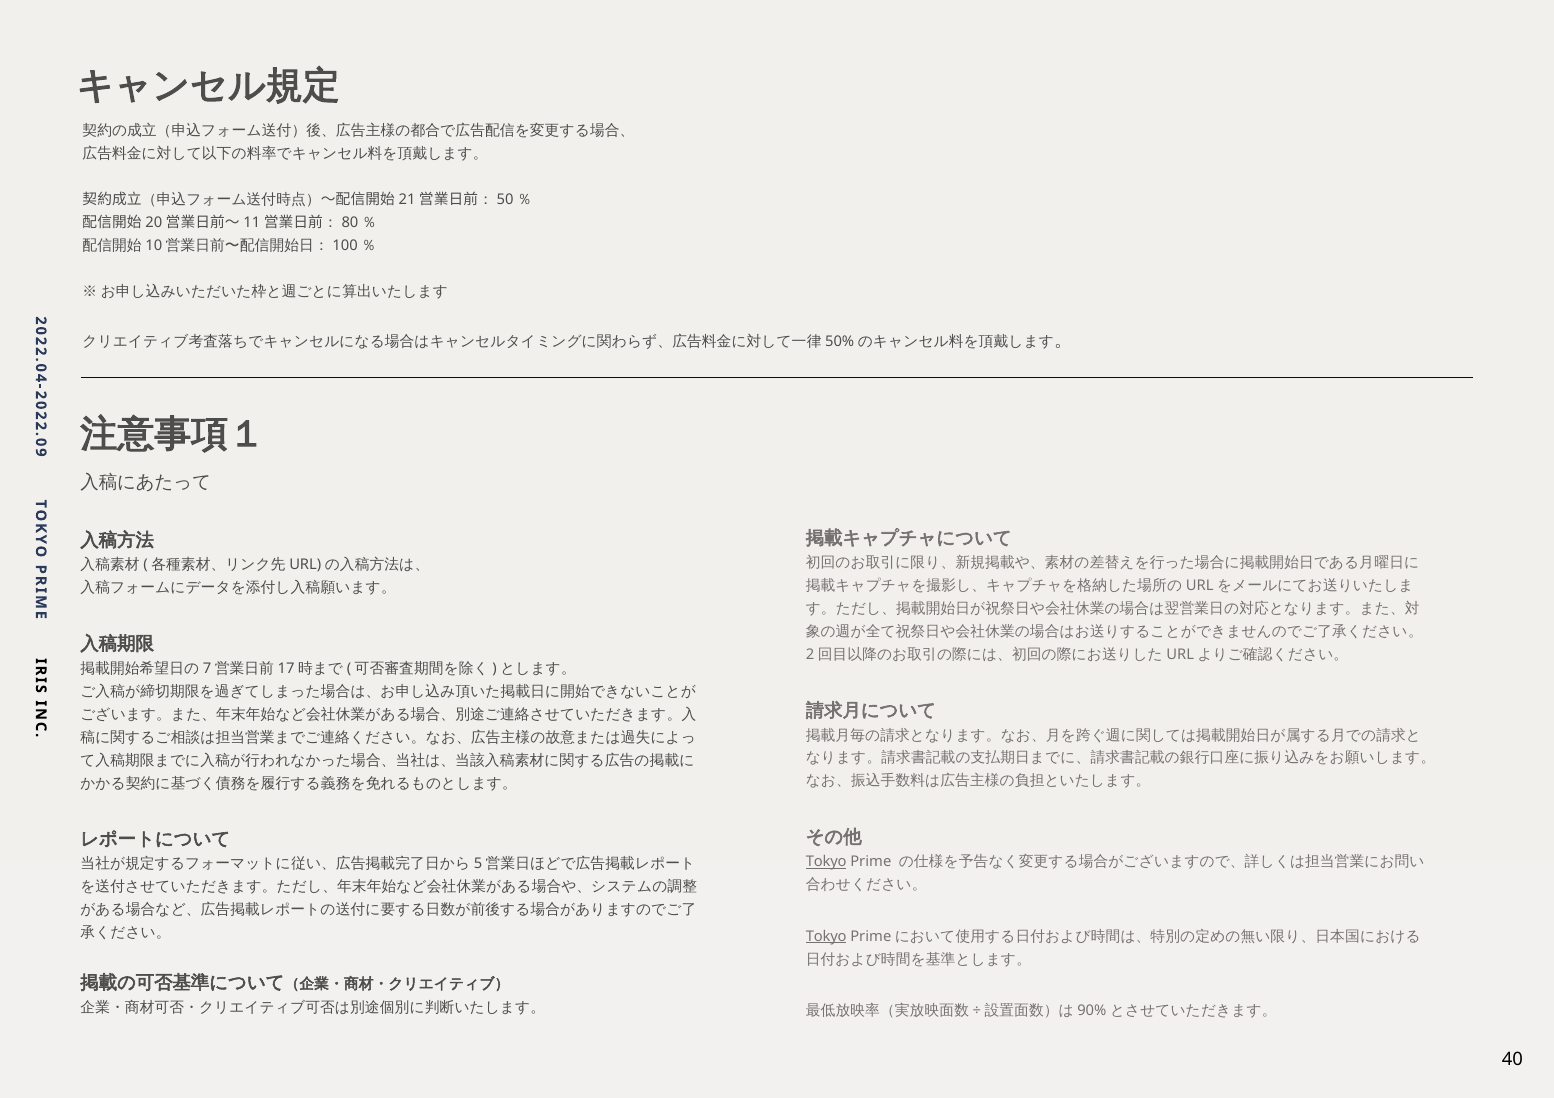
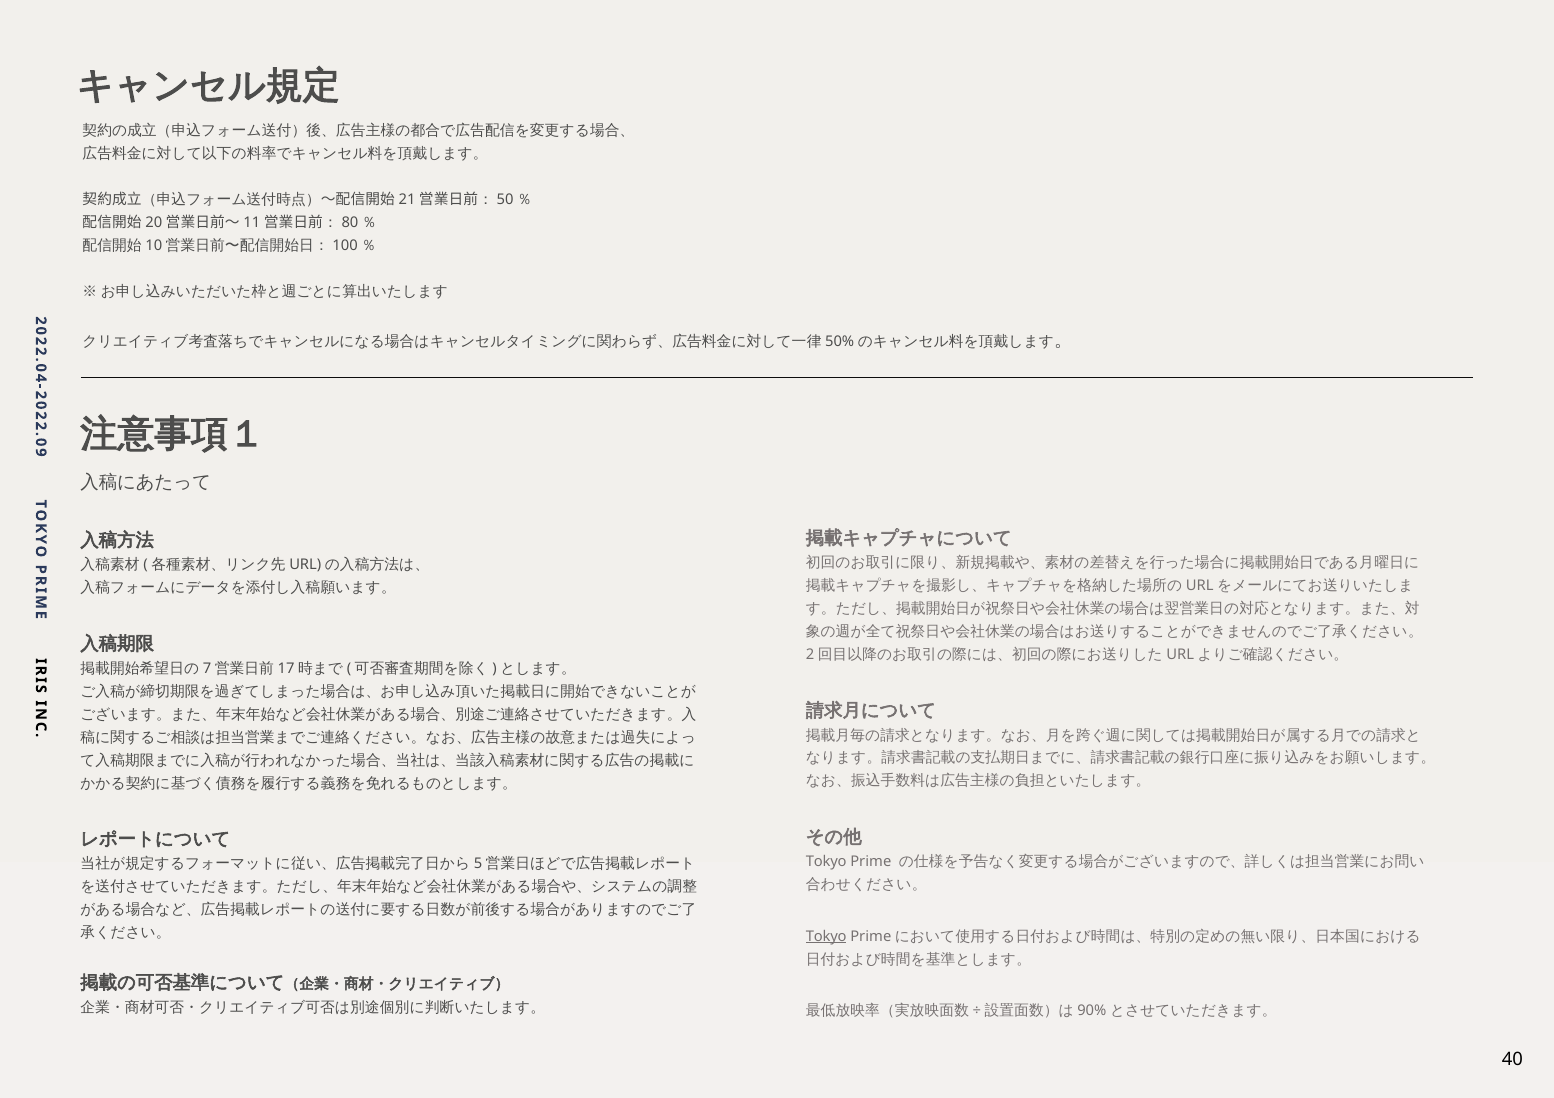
Tokyo at (826, 862) underline: present -> none
